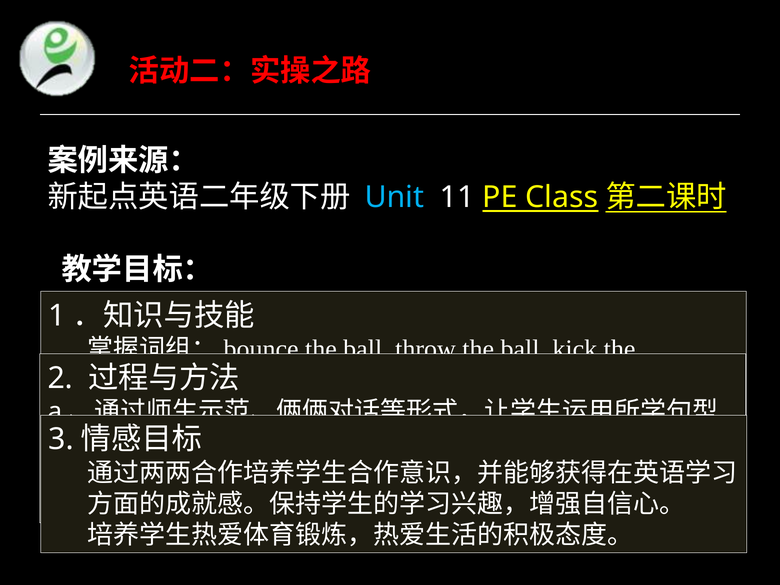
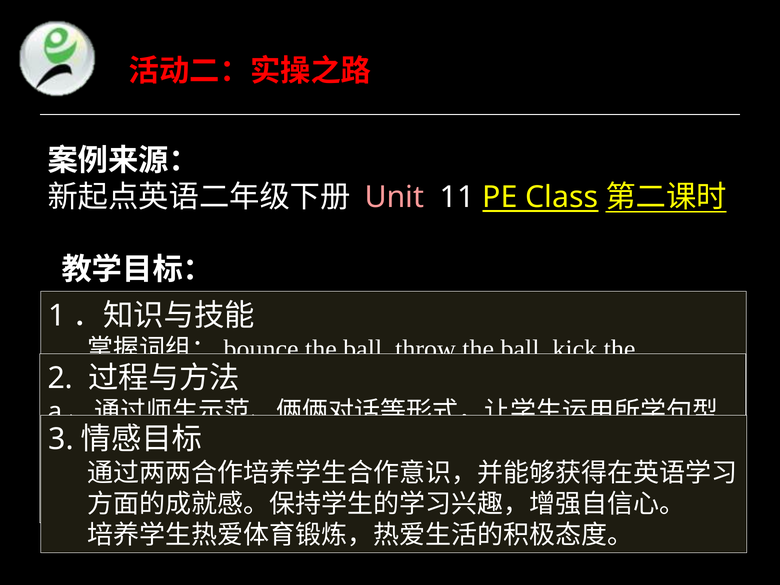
Unit colour: light blue -> pink
